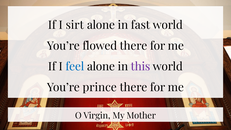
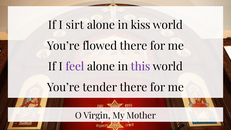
fast: fast -> kiss
feel colour: blue -> purple
prince: prince -> tender
